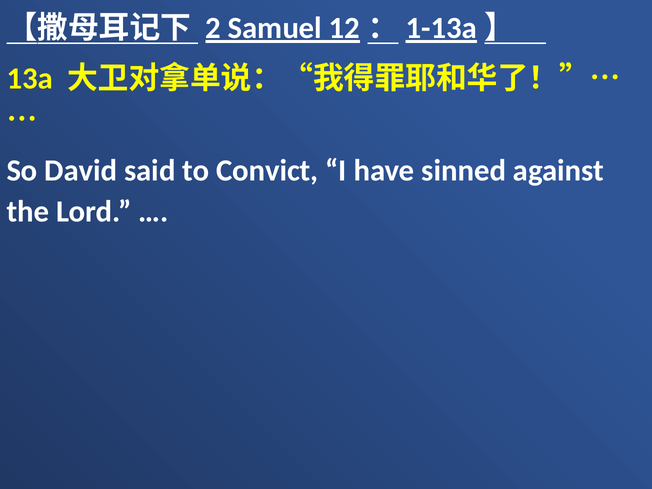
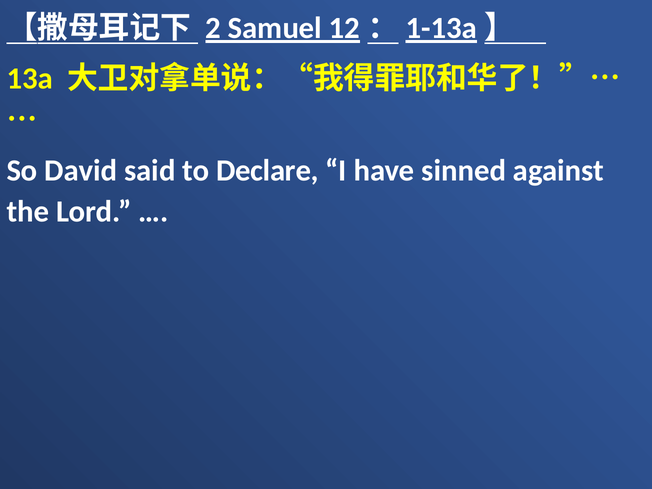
Convict: Convict -> Declare
